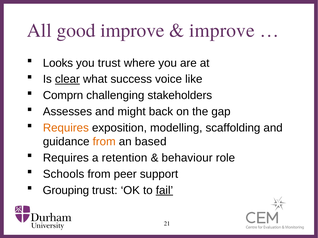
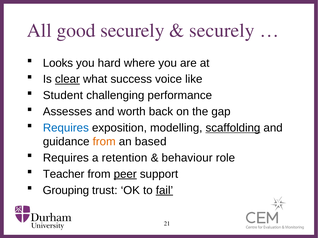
good improve: improve -> securely
improve at (222, 30): improve -> securely
you trust: trust -> hard
Comprn: Comprn -> Student
stakeholders: stakeholders -> performance
might: might -> worth
Requires at (66, 128) colour: orange -> blue
scaffolding underline: none -> present
Schools: Schools -> Teacher
peer underline: none -> present
